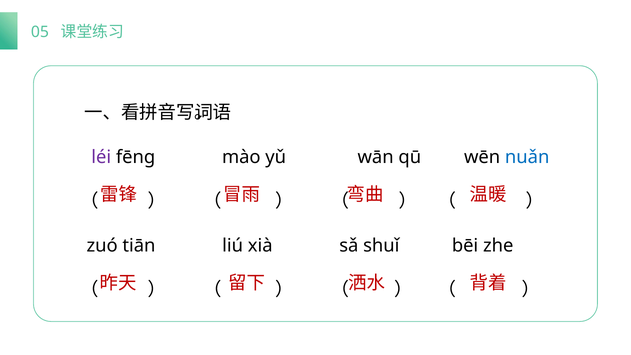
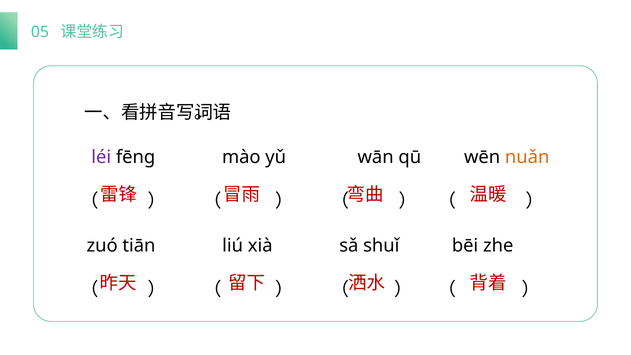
nuǎn colour: blue -> orange
